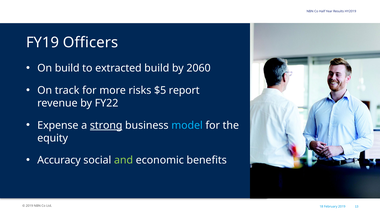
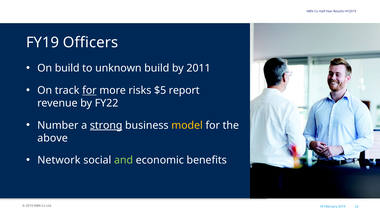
extracted: extracted -> unknown
2060: 2060 -> 2011
for at (89, 90) underline: none -> present
Expense: Expense -> Number
model colour: light blue -> yellow
equity: equity -> above
Accuracy: Accuracy -> Network
